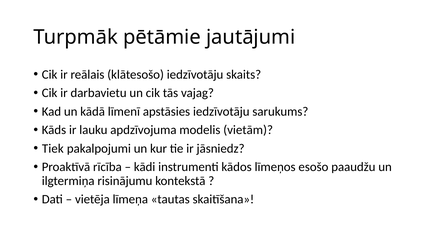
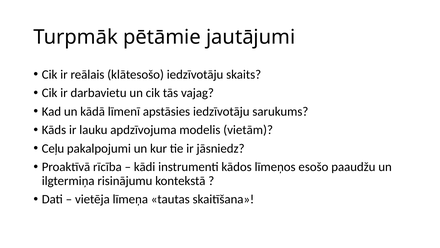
Tiek: Tiek -> Ceļu
